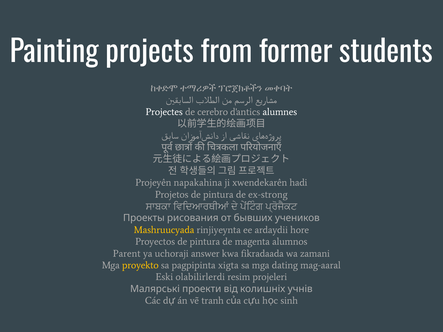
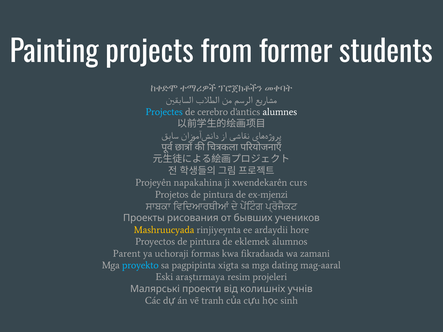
Projectes colour: white -> light blue
hadi: hadi -> curs
ex-strong: ex-strong -> ex-mjenzi
magenta: magenta -> eklemek
answer: answer -> formas
proyekto colour: yellow -> light blue
olabilirlerdi: olabilirlerdi -> araştırmaya
